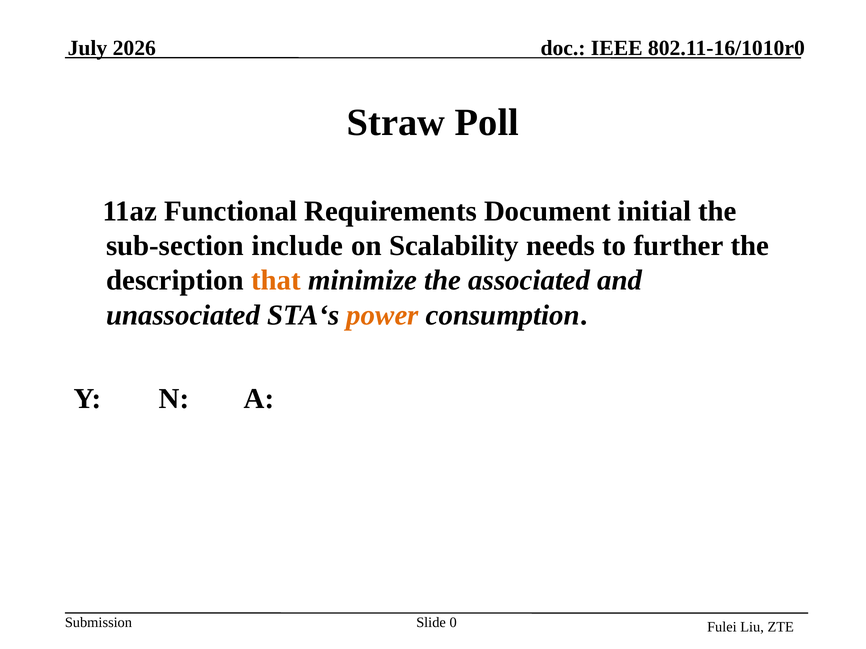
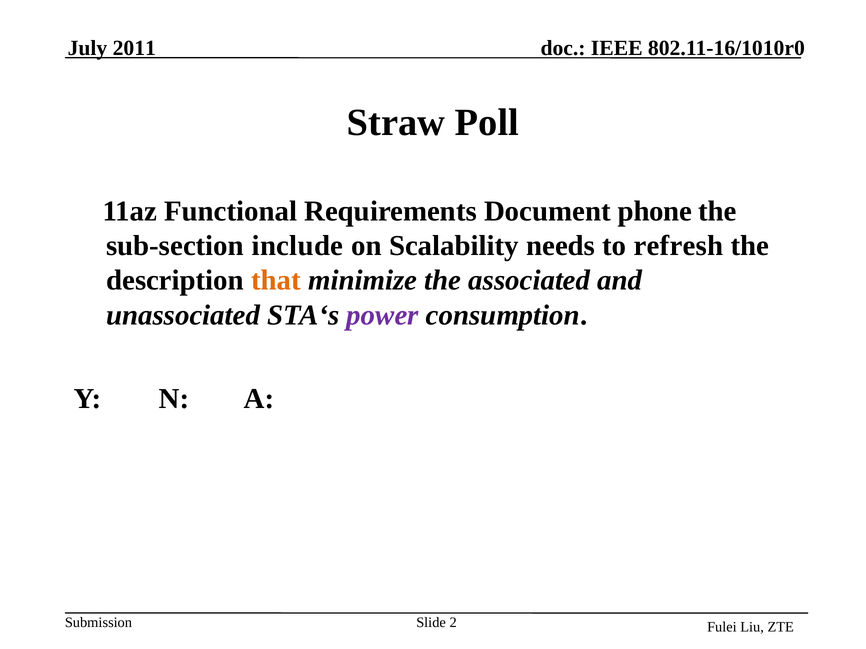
2026: 2026 -> 2011
initial: initial -> phone
further: further -> refresh
power colour: orange -> purple
0: 0 -> 2
